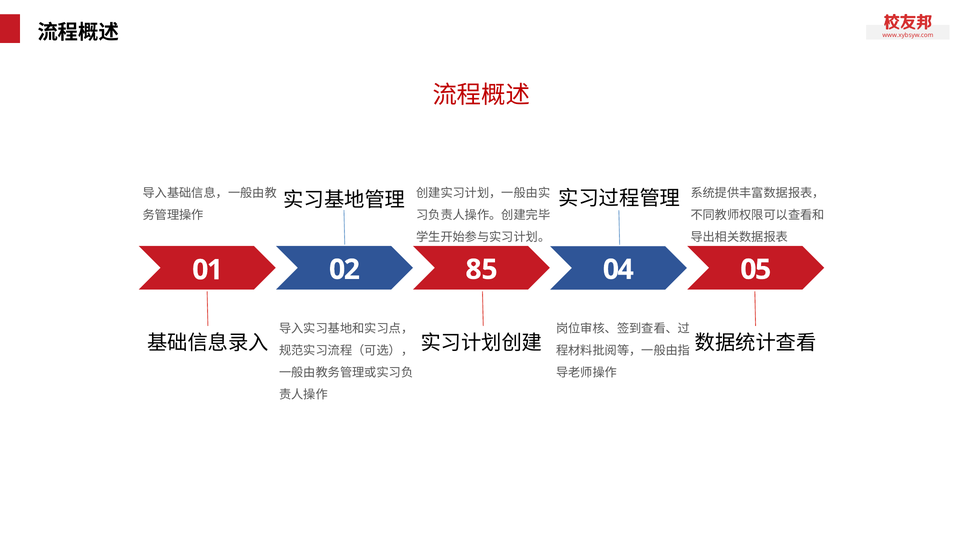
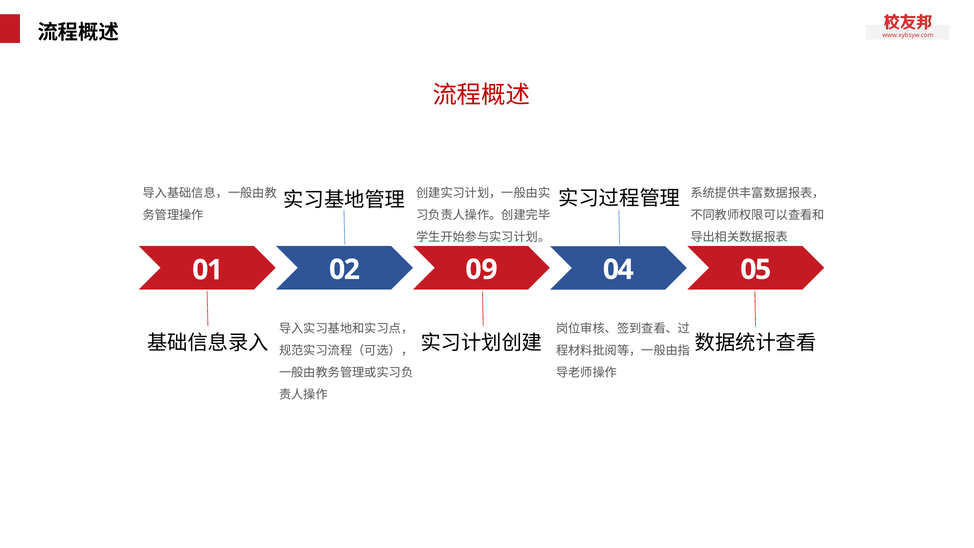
85: 85 -> 09
